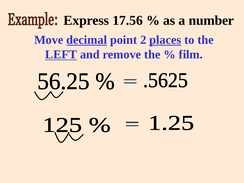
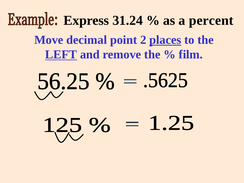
17.56: 17.56 -> 31.24
number: number -> percent
decimal underline: present -> none
